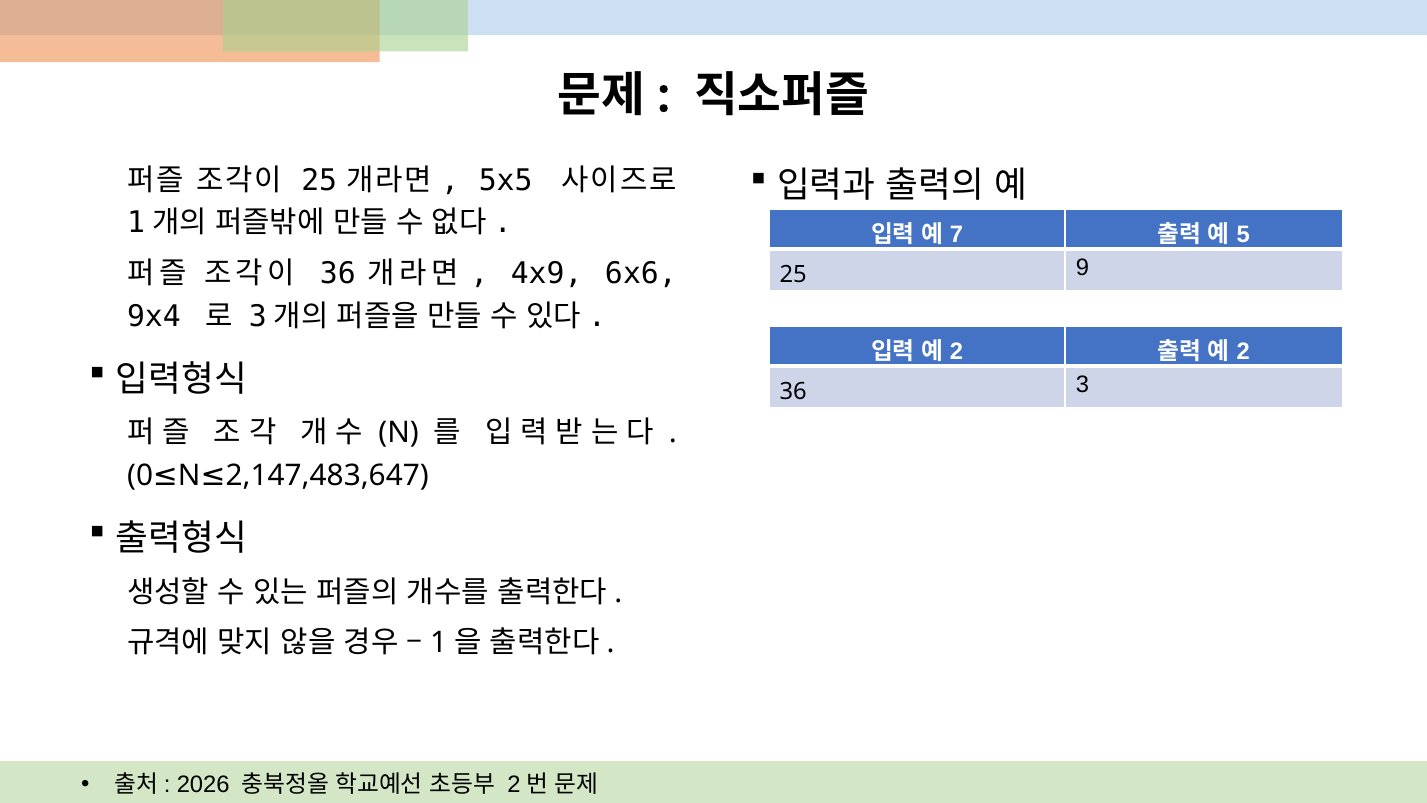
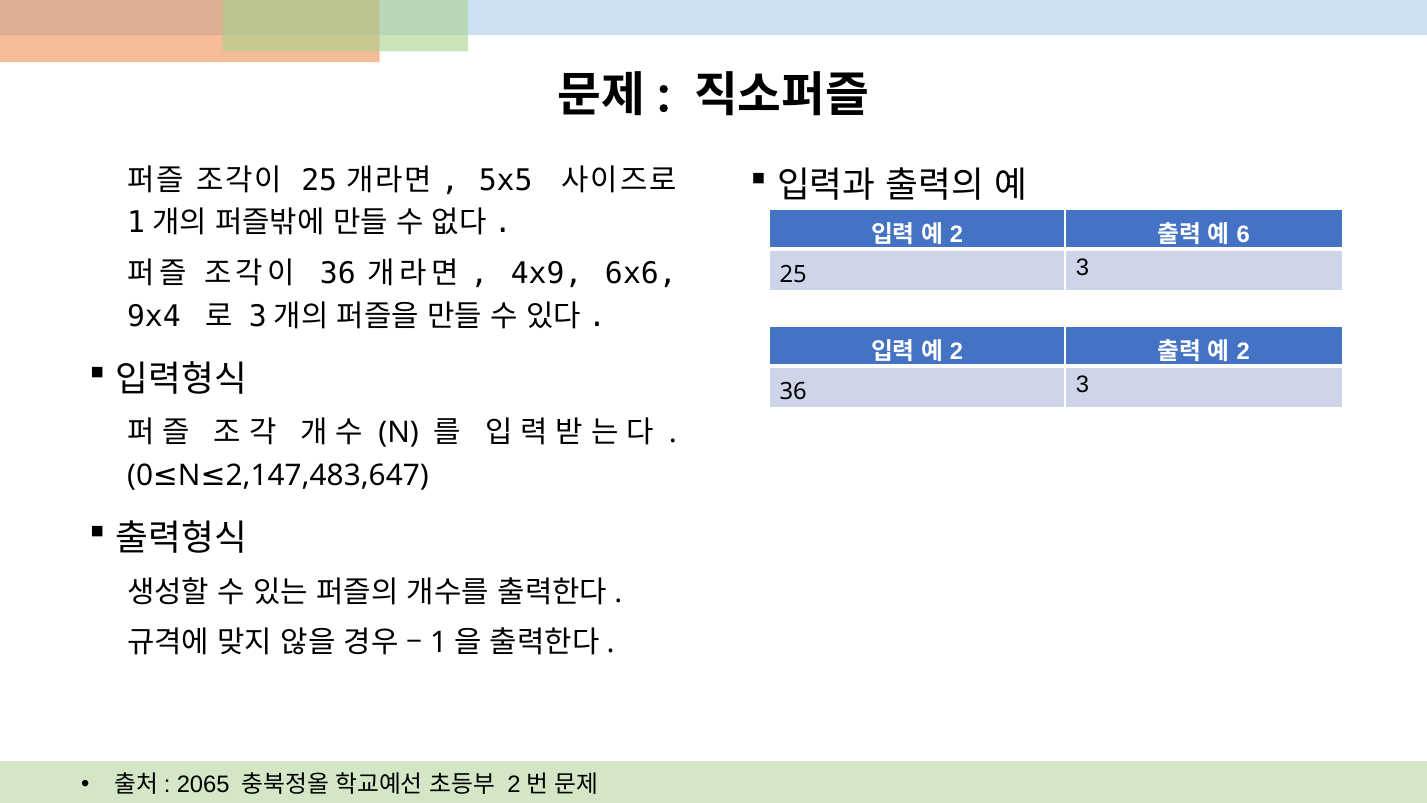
7 at (957, 234): 7 -> 2
5: 5 -> 6
25 9: 9 -> 3
2026: 2026 -> 2065
